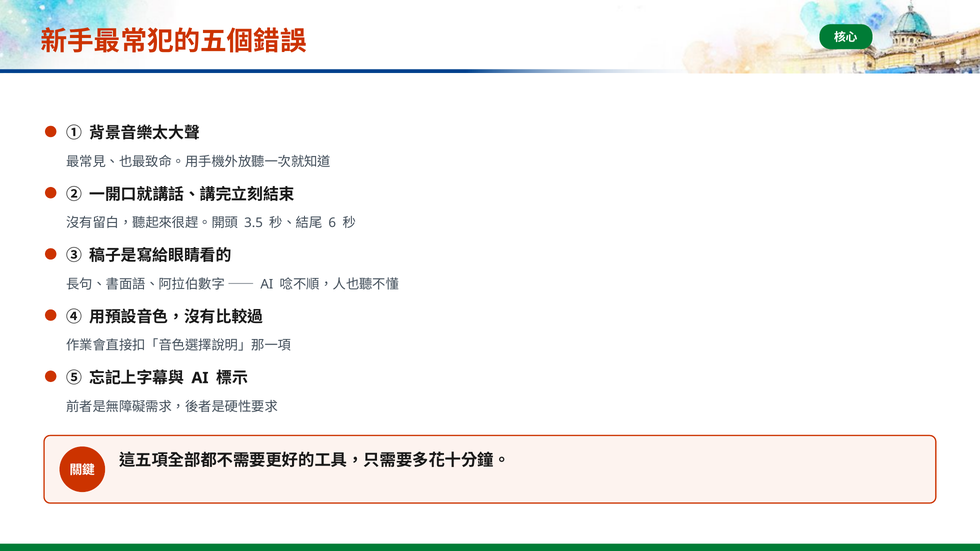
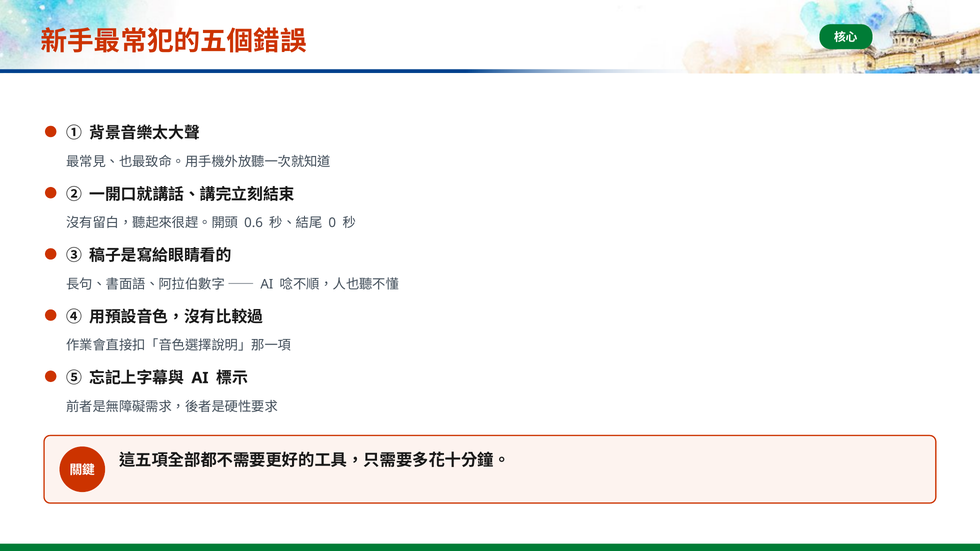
3.5: 3.5 -> 0.6
6: 6 -> 0
